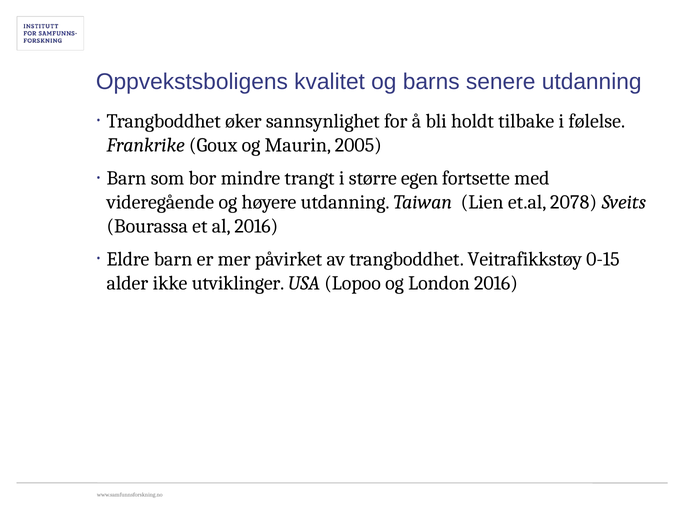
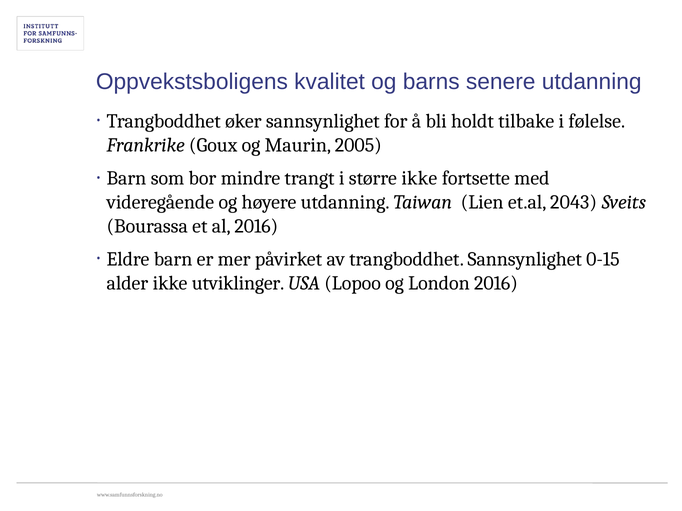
større egen: egen -> ikke
2078: 2078 -> 2043
trangboddhet Veitrafikkstøy: Veitrafikkstøy -> Sannsynlighet
